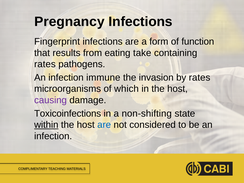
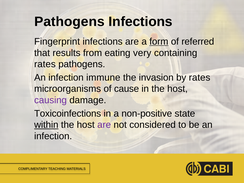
Pregnancy at (69, 22): Pregnancy -> Pathogens
form underline: none -> present
function: function -> referred
take: take -> very
which: which -> cause
non-shifting: non-shifting -> non-positive
are at (104, 125) colour: blue -> purple
